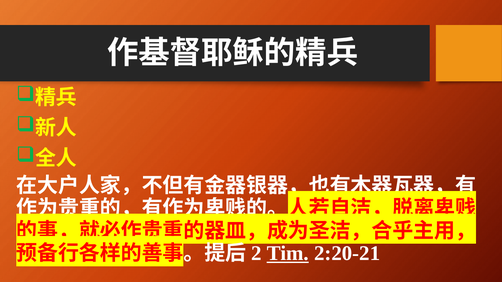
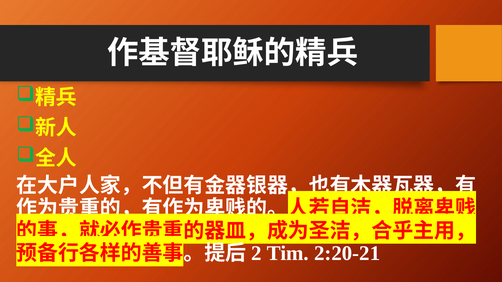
Tim underline: present -> none
